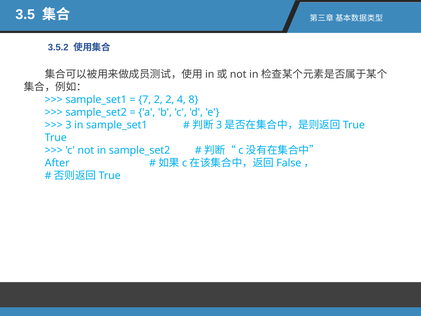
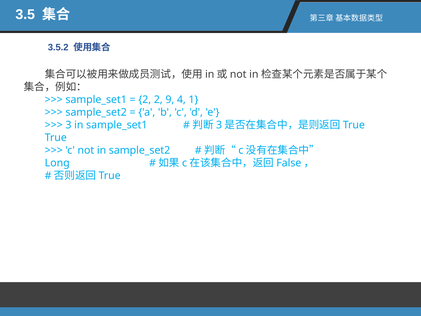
7 at (145, 100): 7 -> 2
2 2: 2 -> 9
8: 8 -> 1
After: After -> Long
